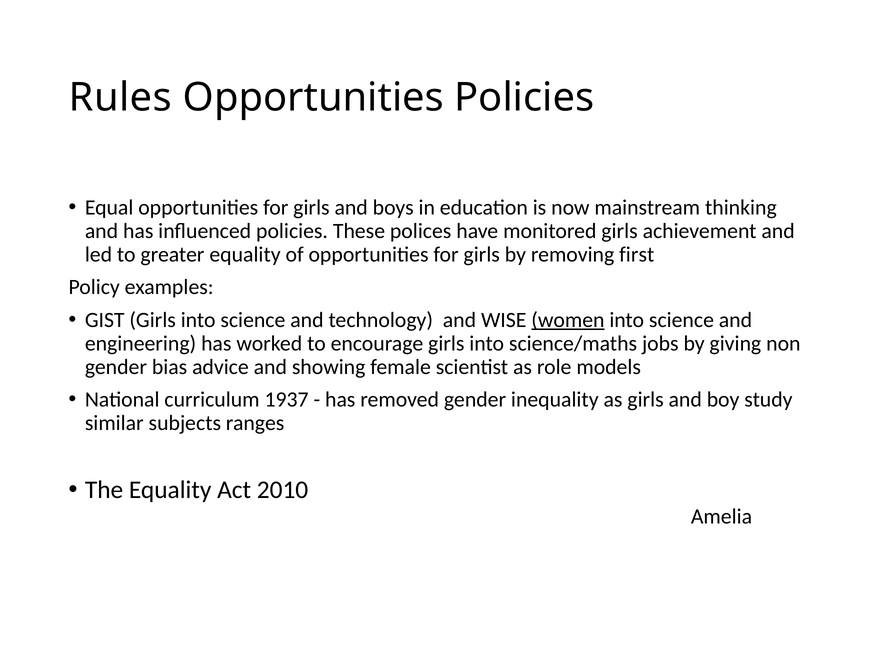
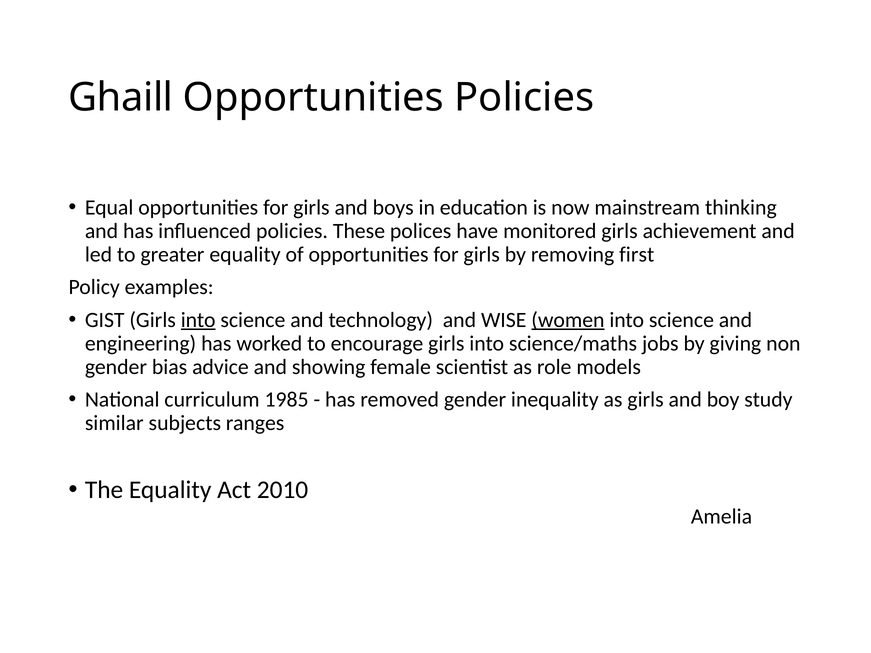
Rules: Rules -> Ghaill
into at (198, 320) underline: none -> present
1937: 1937 -> 1985
